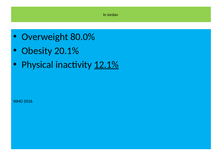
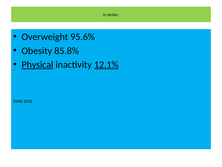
80.0%: 80.0% -> 95.6%
20.1%: 20.1% -> 85.8%
Physical underline: none -> present
